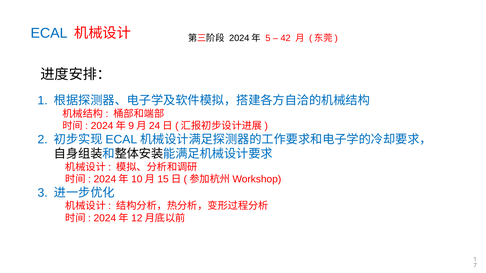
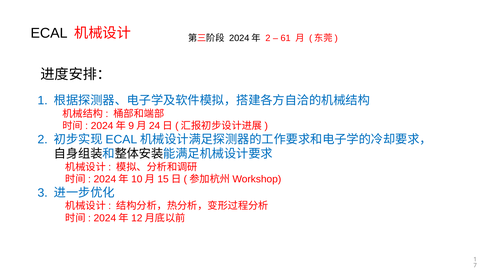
ECAL colour: blue -> black
5 at (268, 38): 5 -> 2
42: 42 -> 61
